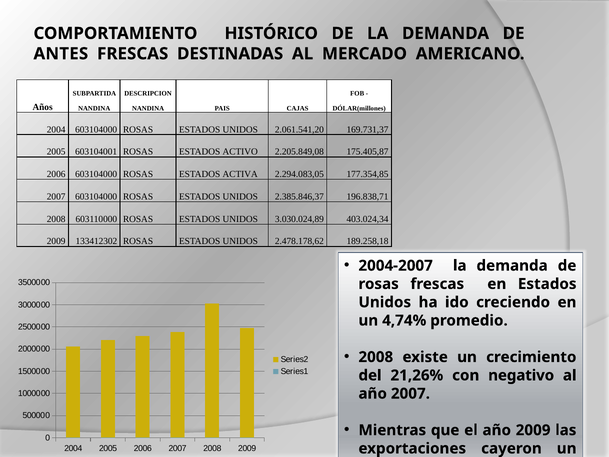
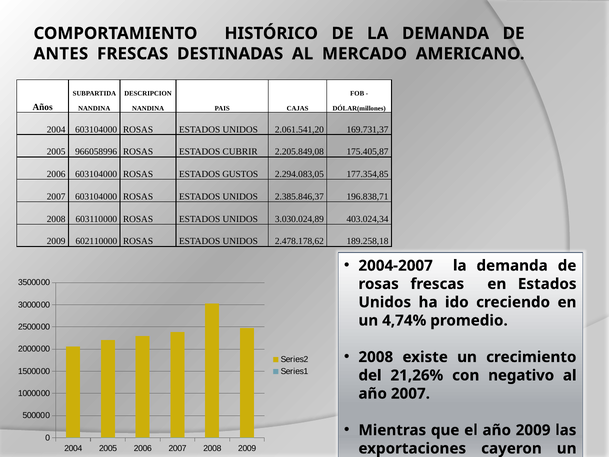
603104001: 603104001 -> 966058996
ACTIVO: ACTIVO -> CUBRIR
ACTIVA: ACTIVA -> GUSTOS
133412302: 133412302 -> 602110000
